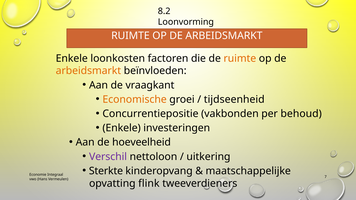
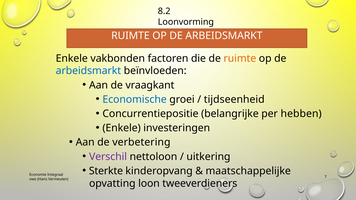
loonkosten: loonkosten -> vakbonden
arbeidsmarkt at (88, 71) colour: orange -> blue
Economische colour: orange -> blue
vakbonden: vakbonden -> belangrijke
behoud: behoud -> hebben
hoeveelheid: hoeveelheid -> verbetering
flink: flink -> loon
